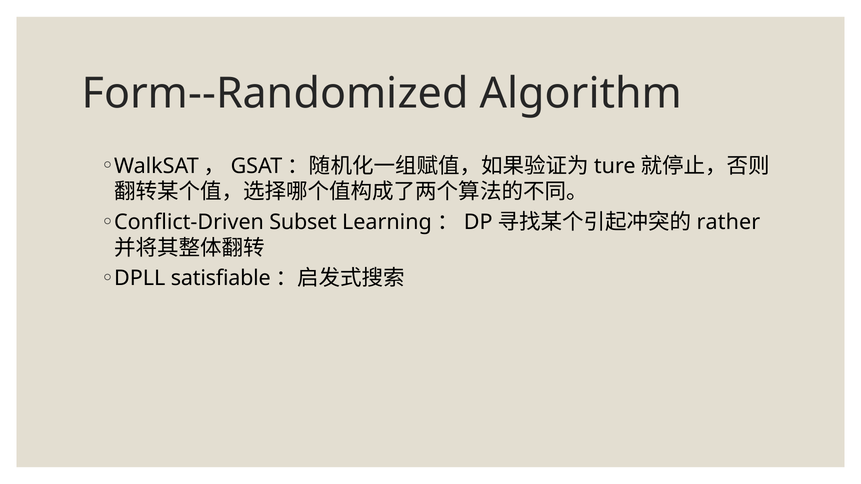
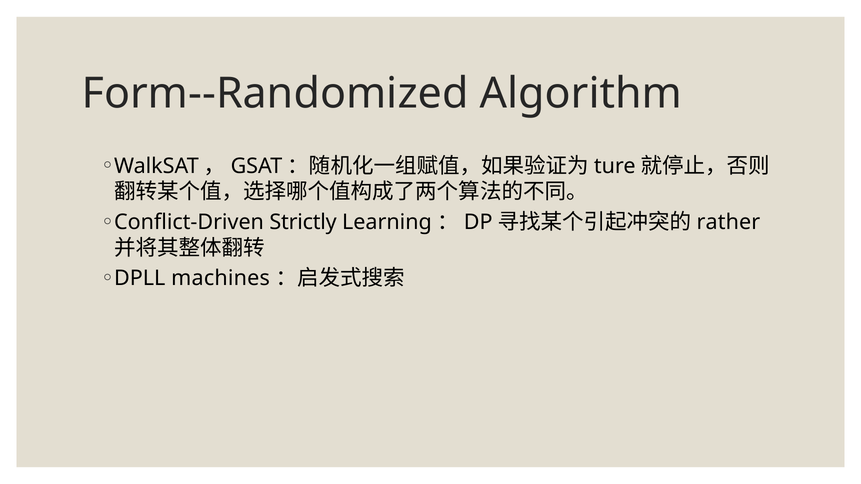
Subset: Subset -> Strictly
satisfiable: satisfiable -> machines
